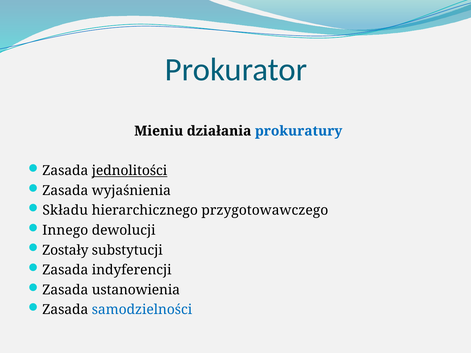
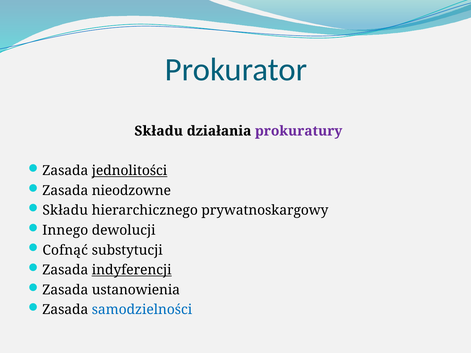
Mieniu at (159, 131): Mieniu -> Składu
prokuratury colour: blue -> purple
wyjaśnienia: wyjaśnienia -> nieodzowne
przygotowawczego: przygotowawczego -> prywatnoskargowy
Zostały: Zostały -> Cofnąć
indyferencji underline: none -> present
